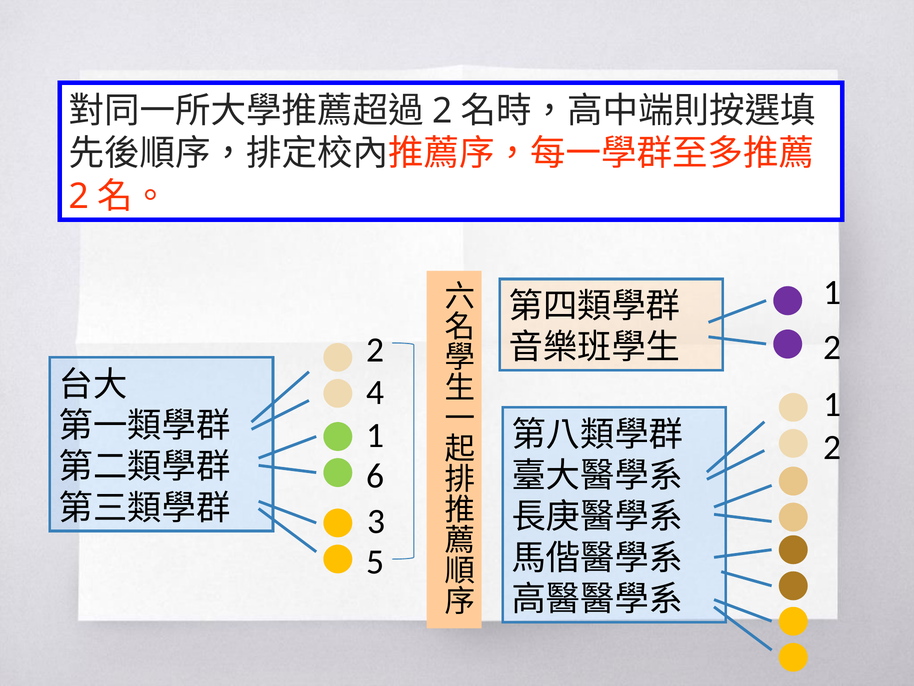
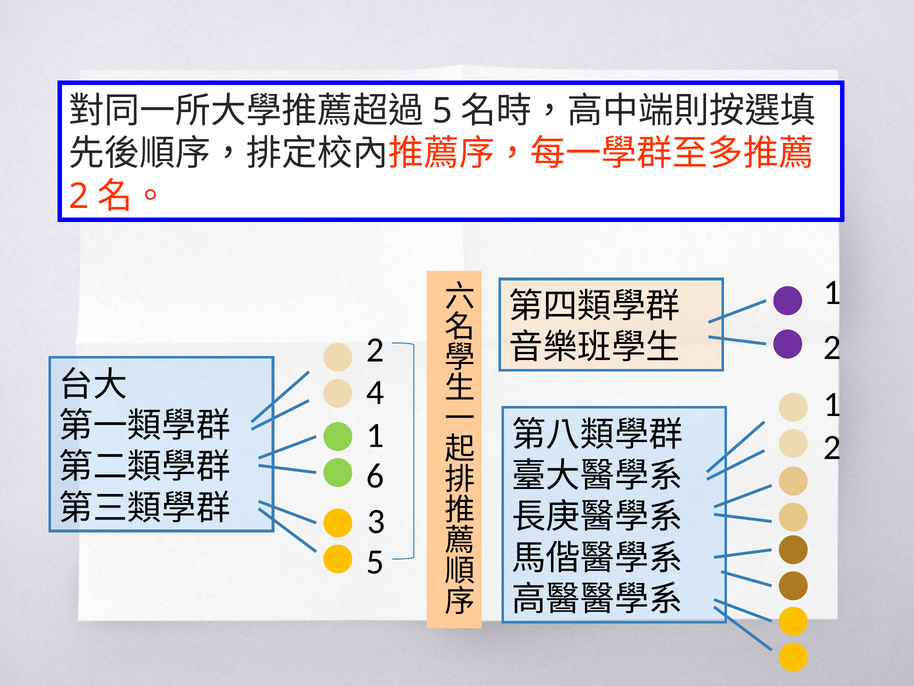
2 at (442, 111): 2 -> 5
